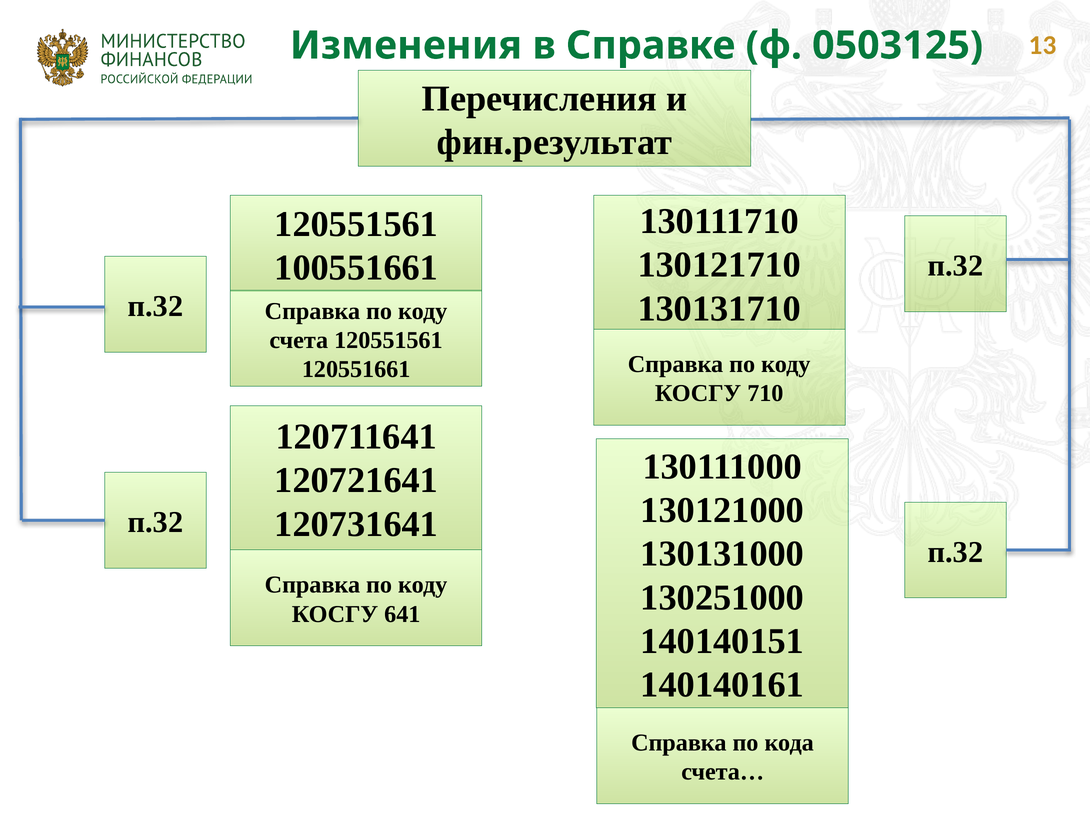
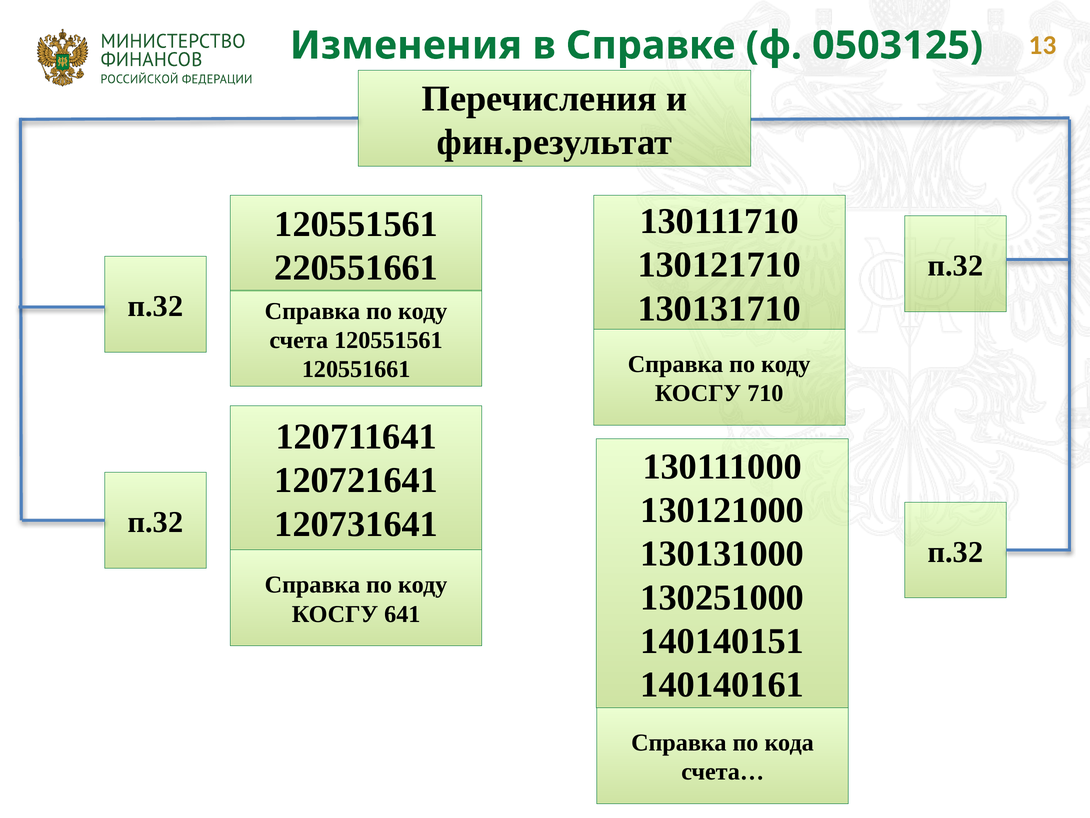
100551661: 100551661 -> 220551661
